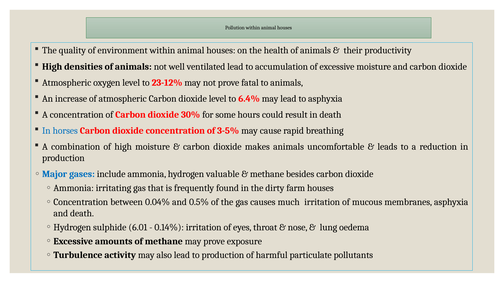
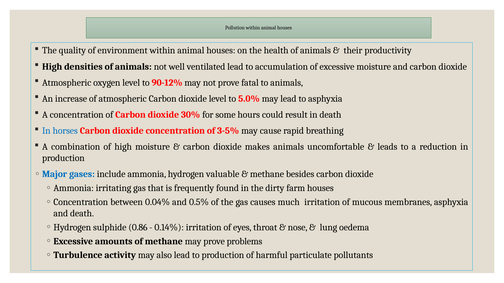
23-12%: 23-12% -> 90-12%
6.4%: 6.4% -> 5.0%
6.01: 6.01 -> 0.86
exposure: exposure -> problems
